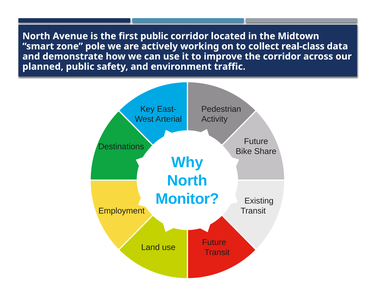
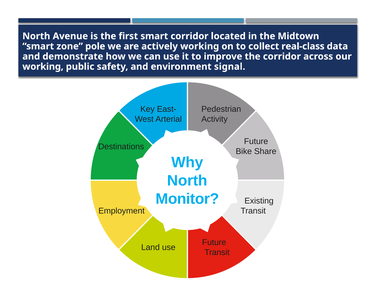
first public: public -> smart
planned at (43, 67): planned -> working
traffic: traffic -> signal
